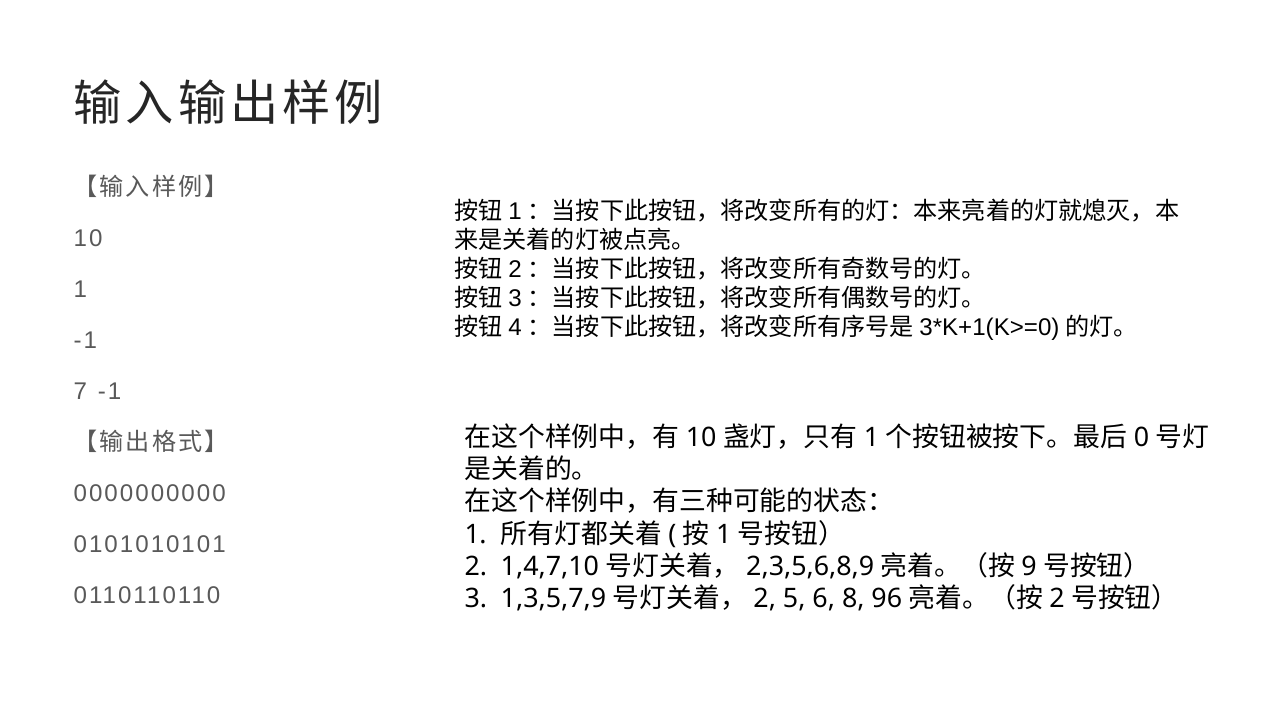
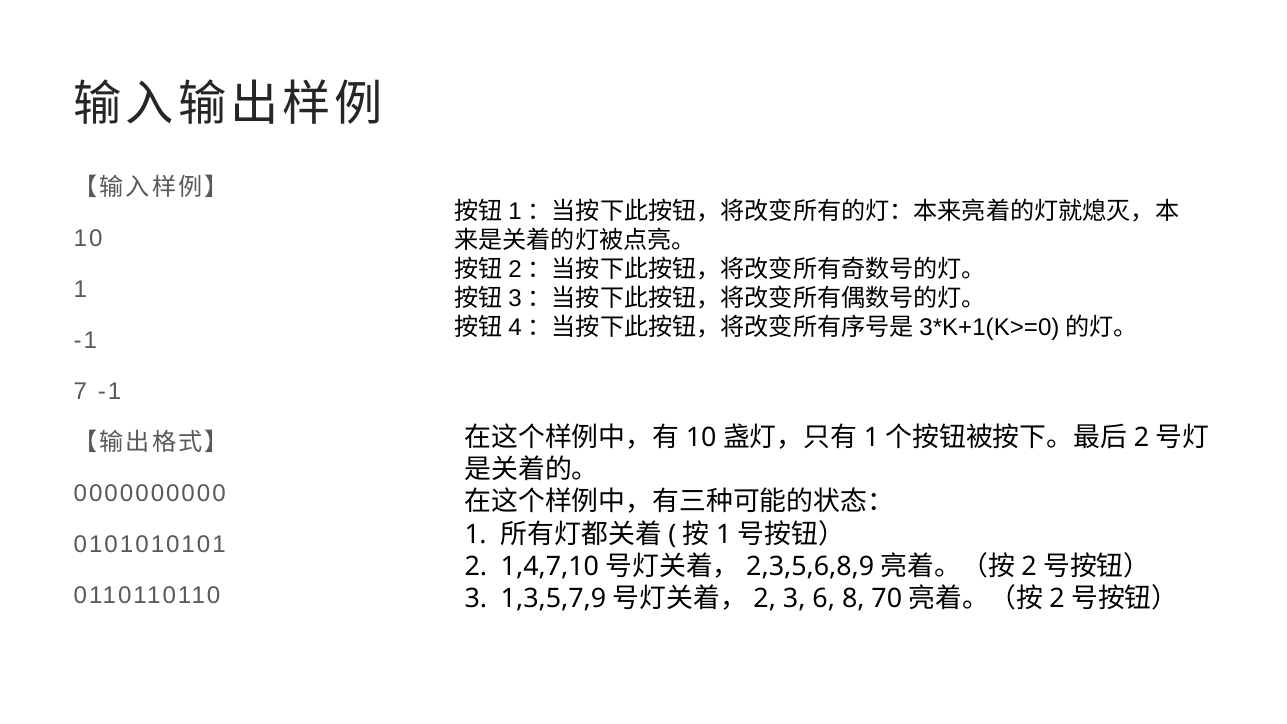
0 at (1141, 438): 0 -> 2
9 at (1029, 566): 9 -> 2
5 at (794, 599): 5 -> 3
96: 96 -> 70
